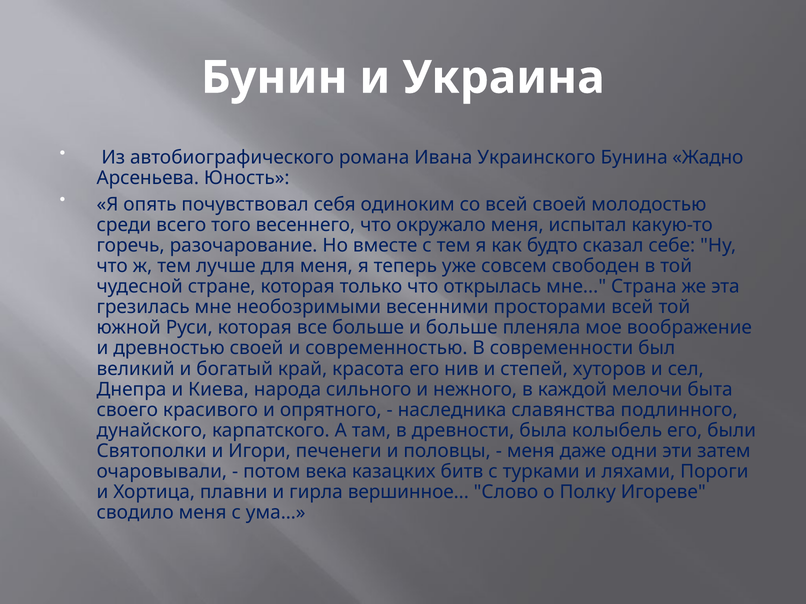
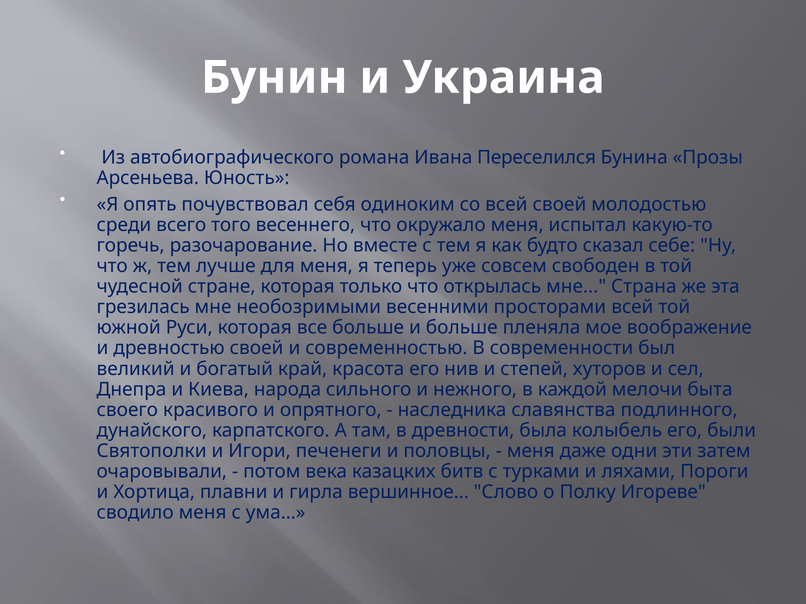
Украинского: Украинского -> Переселился
Жадно: Жадно -> Прозы
